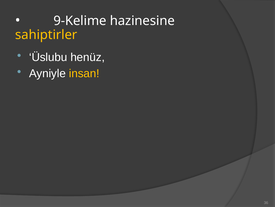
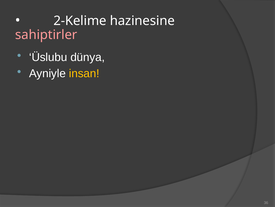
9-Kelime: 9-Kelime -> 2-Kelime
sahiptirler colour: yellow -> pink
henüz: henüz -> dünya
